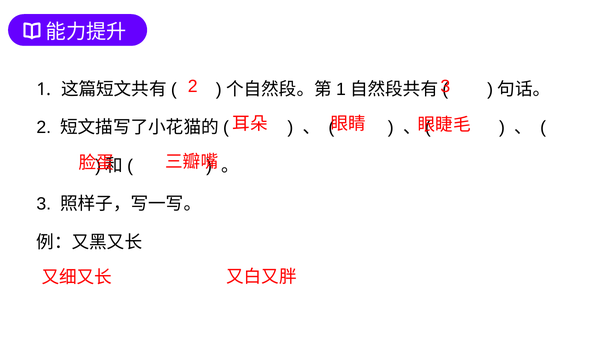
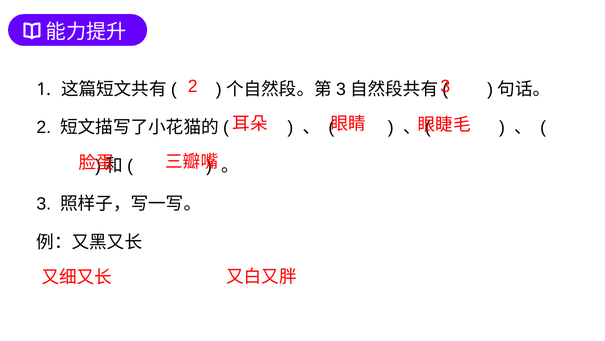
1 at (341, 89): 1 -> 3
